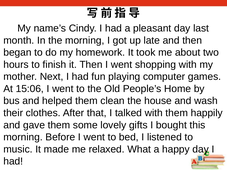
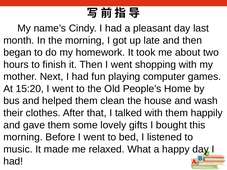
15:06: 15:06 -> 15:20
